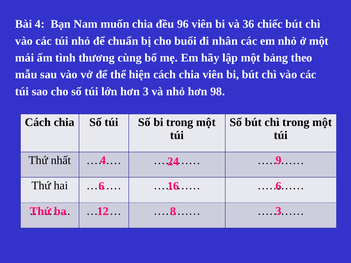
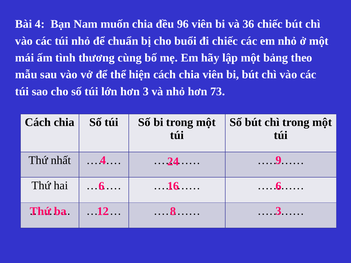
đi nhân: nhân -> chiếc
98: 98 -> 73
